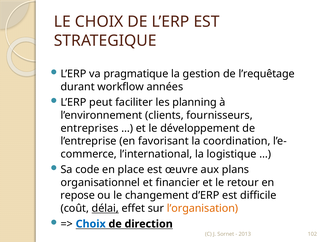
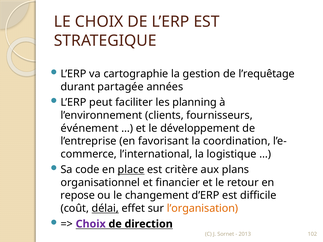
pragmatique: pragmatique -> cartographie
workflow: workflow -> partagée
entreprises: entreprises -> événement
place underline: none -> present
œuvre: œuvre -> critère
Choix at (91, 224) colour: blue -> purple
